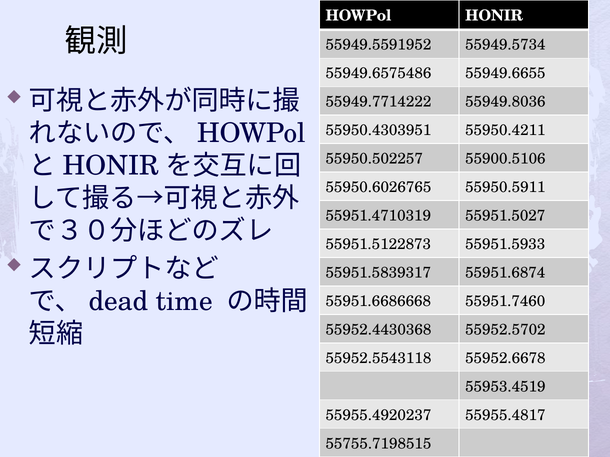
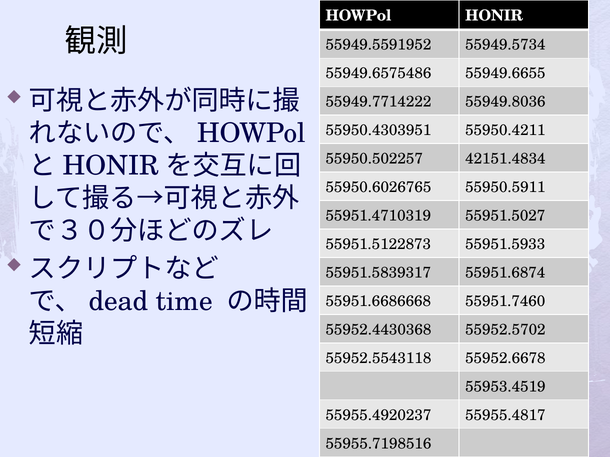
55900.5106: 55900.5106 -> 42151.4834
55755.7198515: 55755.7198515 -> 55955.7198516
